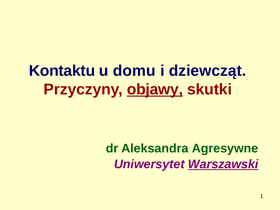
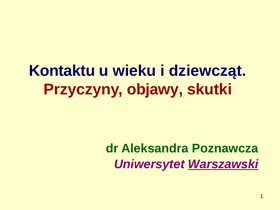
domu: domu -> wieku
objawy underline: present -> none
Agresywne: Agresywne -> Poznawcza
